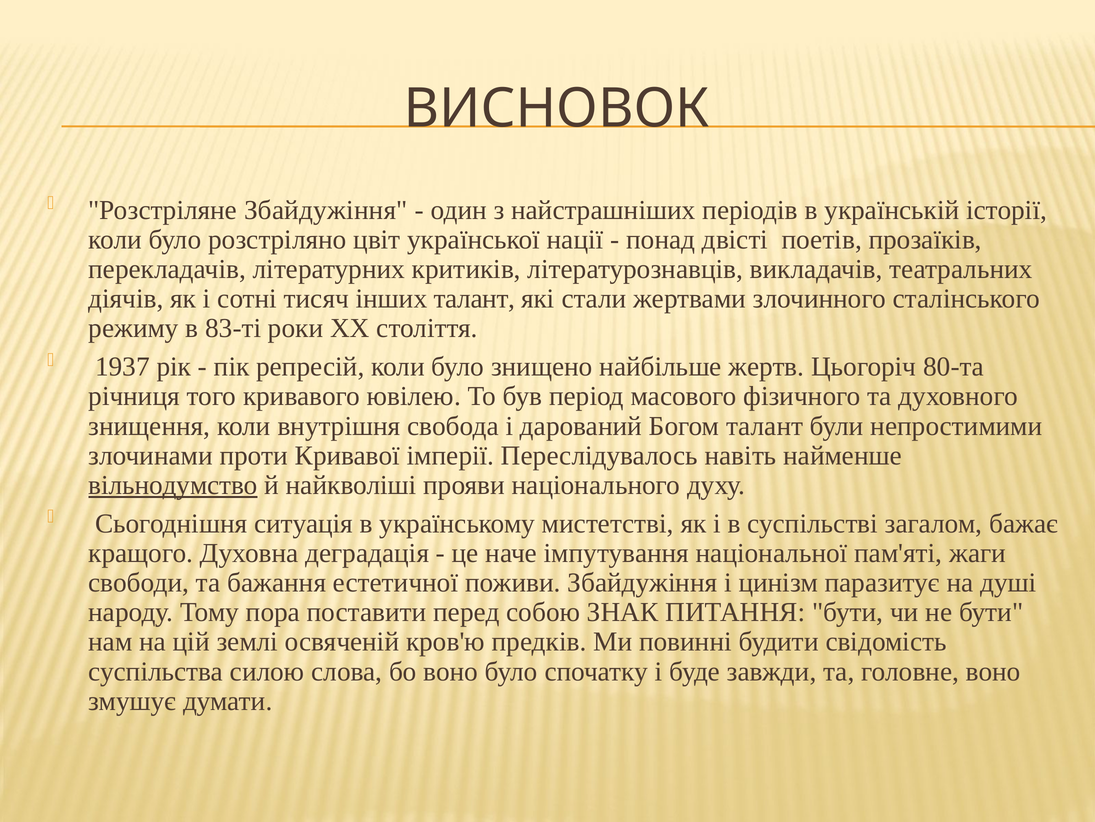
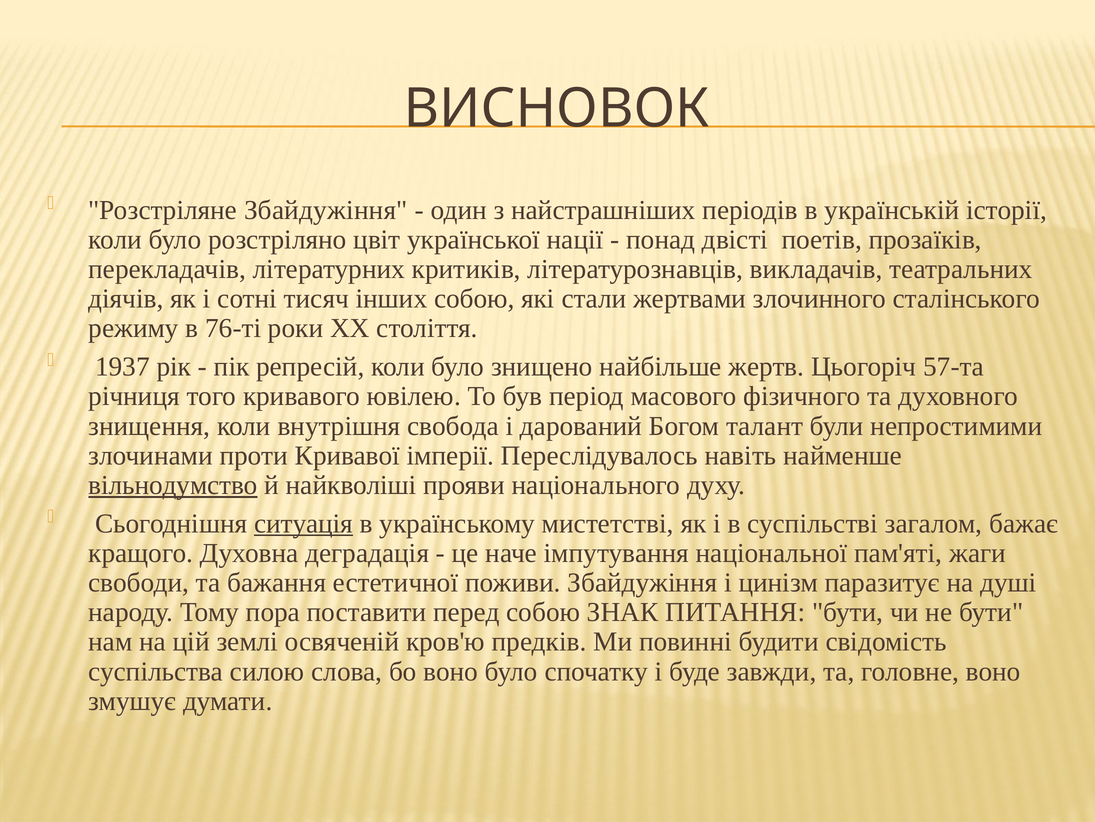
інших талант: талант -> собою
83-ті: 83-ті -> 76-ті
80-та: 80-та -> 57-та
ситуація underline: none -> present
